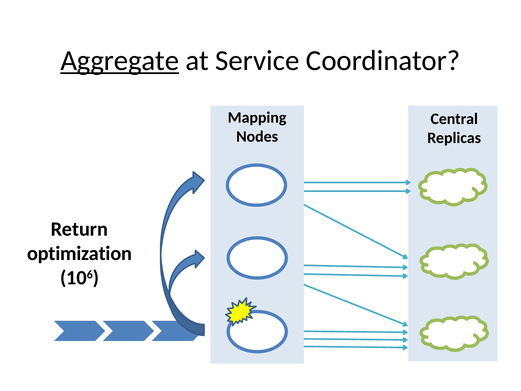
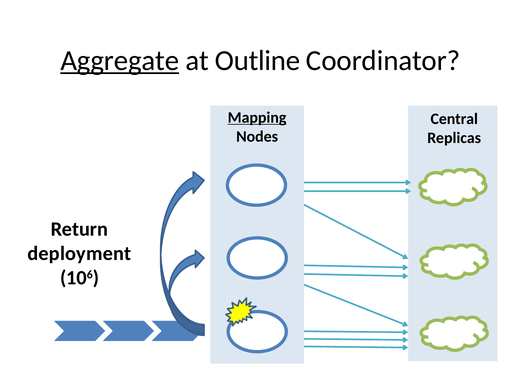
Service: Service -> Outline
Mapping underline: none -> present
optimization: optimization -> deployment
